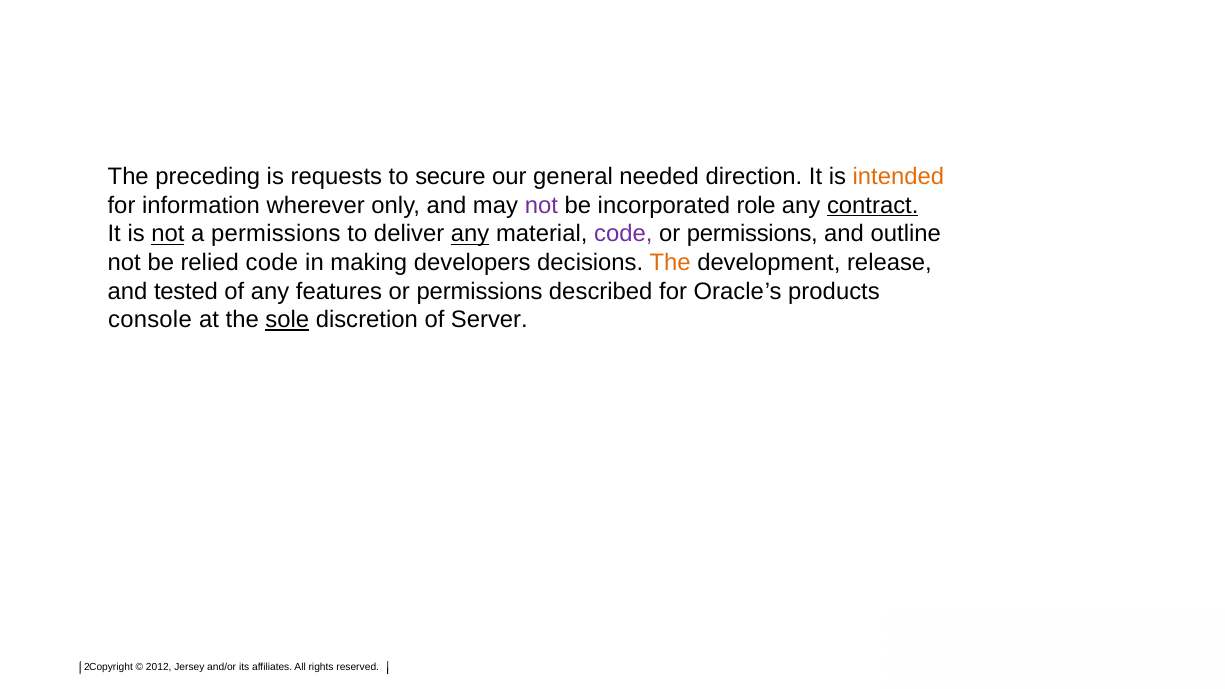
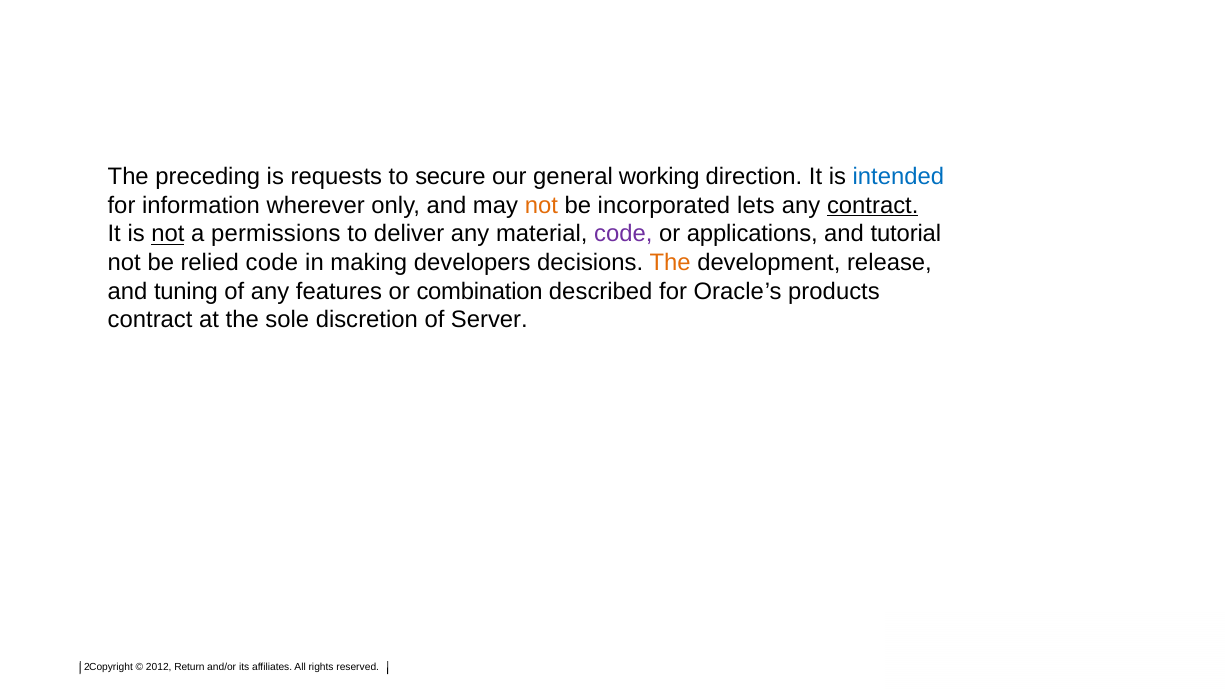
needed: needed -> working
intended colour: orange -> blue
not at (541, 206) colour: purple -> orange
role: role -> lets
any at (470, 234) underline: present -> none
permissions at (752, 234): permissions -> applications
outline: outline -> tutorial
tested: tested -> tuning
features or permissions: permissions -> combination
console at (150, 320): console -> contract
sole underline: present -> none
Jersey: Jersey -> Return
